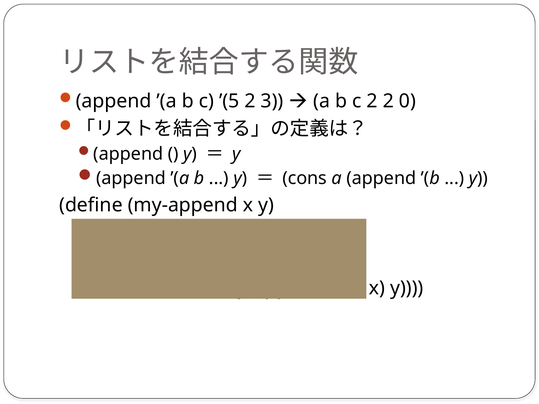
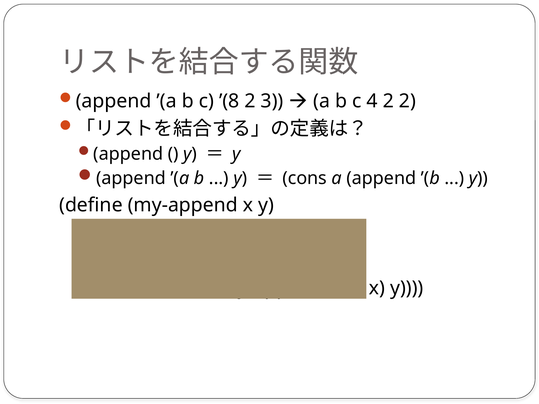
’(5: ’(5 -> ’(8
c 2: 2 -> 4
2 0: 0 -> 2
